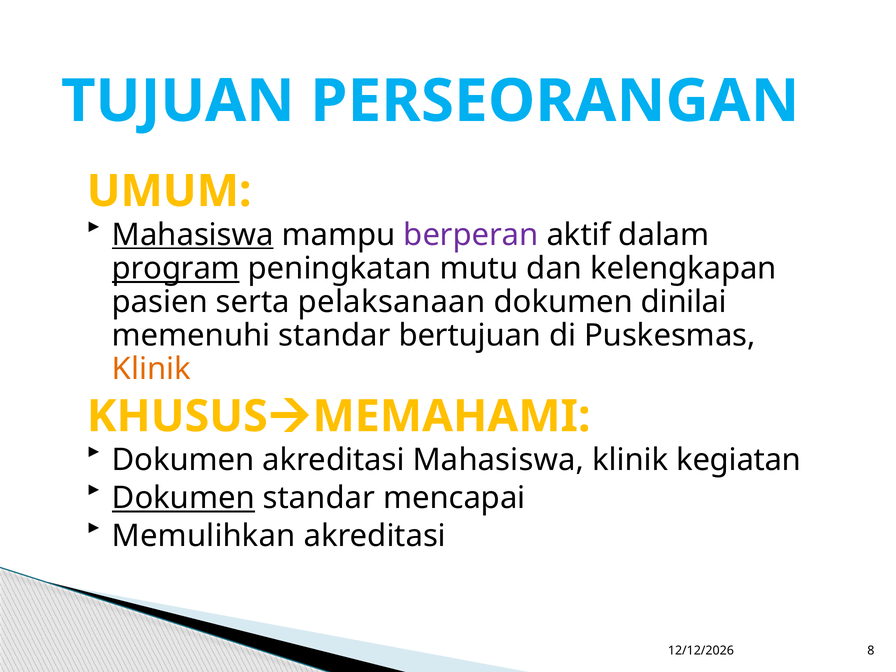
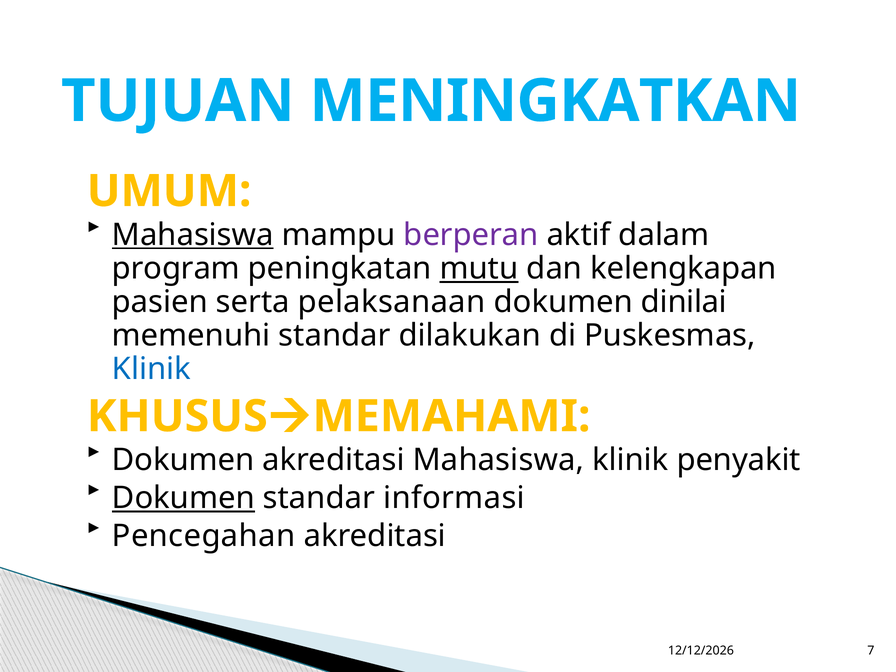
PERSEORANGAN: PERSEORANGAN -> MENINGKATKAN
program underline: present -> none
mutu underline: none -> present
bertujuan: bertujuan -> dilakukan
Klinik at (151, 369) colour: orange -> blue
kegiatan: kegiatan -> penyakit
mencapai: mencapai -> informasi
Memulihkan: Memulihkan -> Pencegahan
8: 8 -> 7
